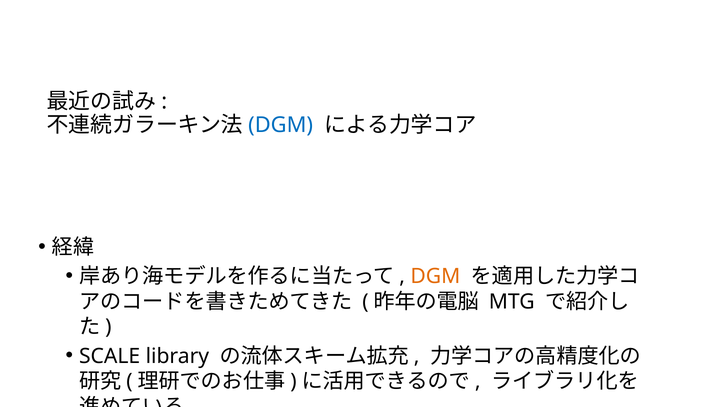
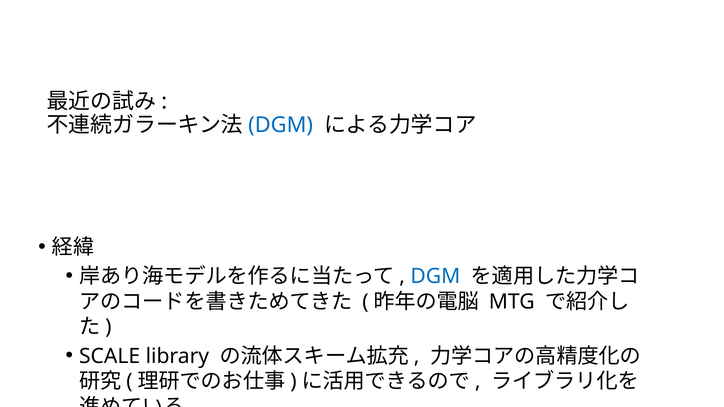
DGM at (435, 276) colour: orange -> blue
